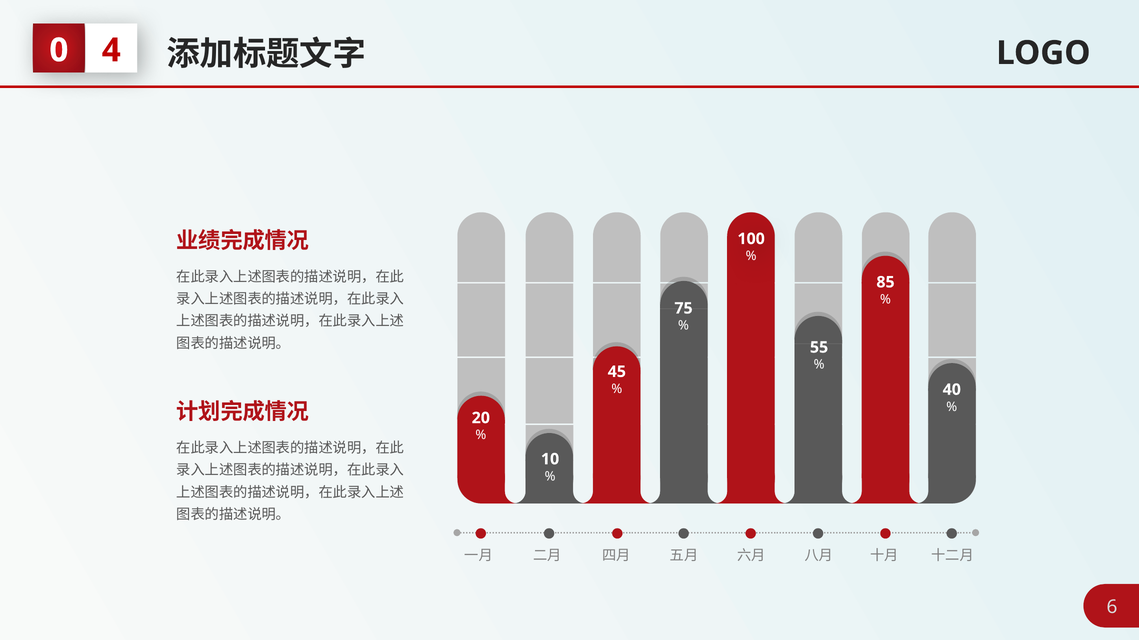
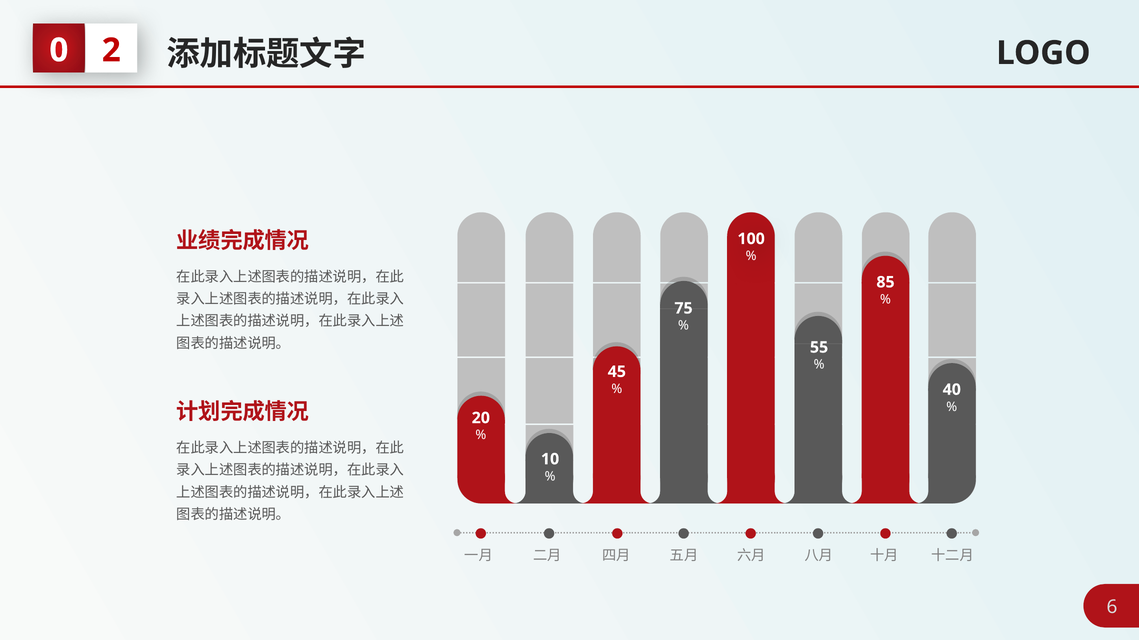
4: 4 -> 2
